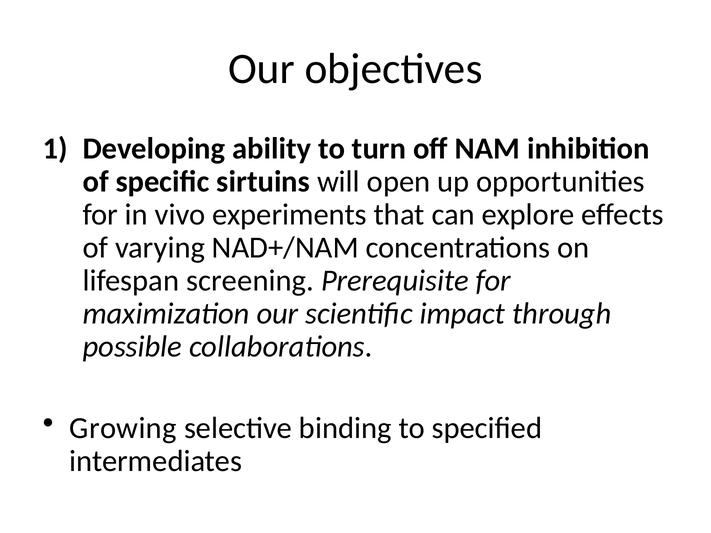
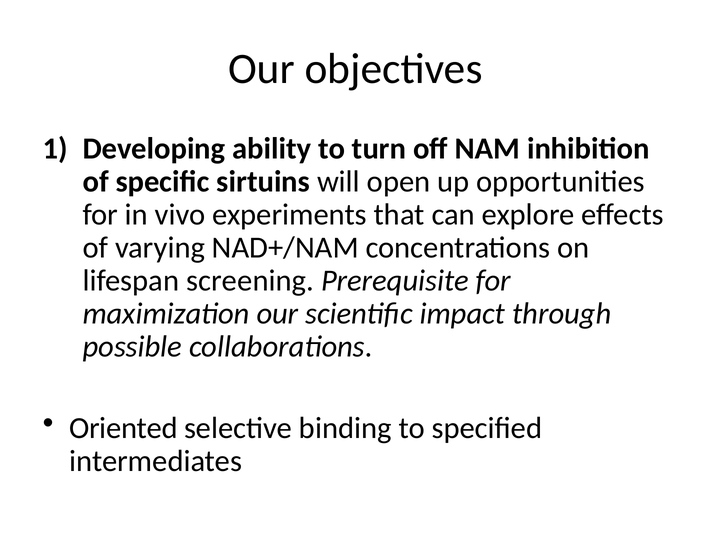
Growing: Growing -> Oriented
